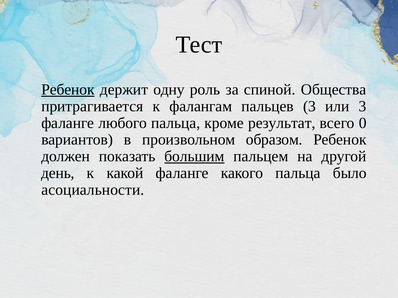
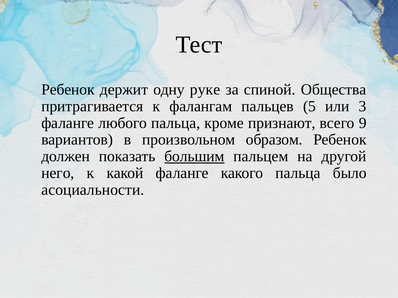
Ребенок at (68, 90) underline: present -> none
роль: роль -> руке
пальцев 3: 3 -> 5
результат: результат -> признают
0: 0 -> 9
день: день -> него
